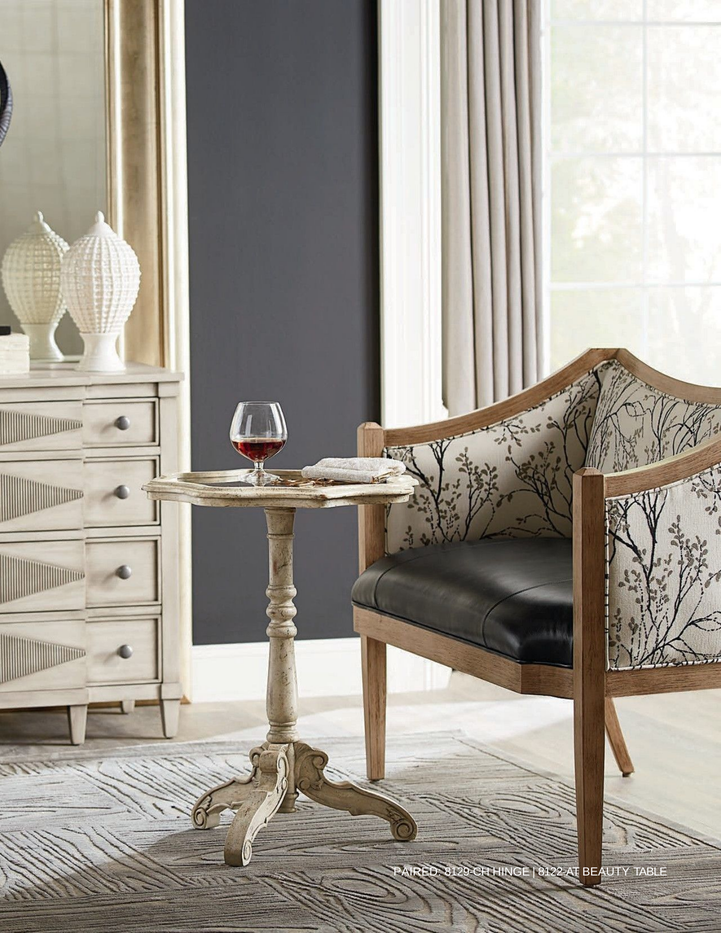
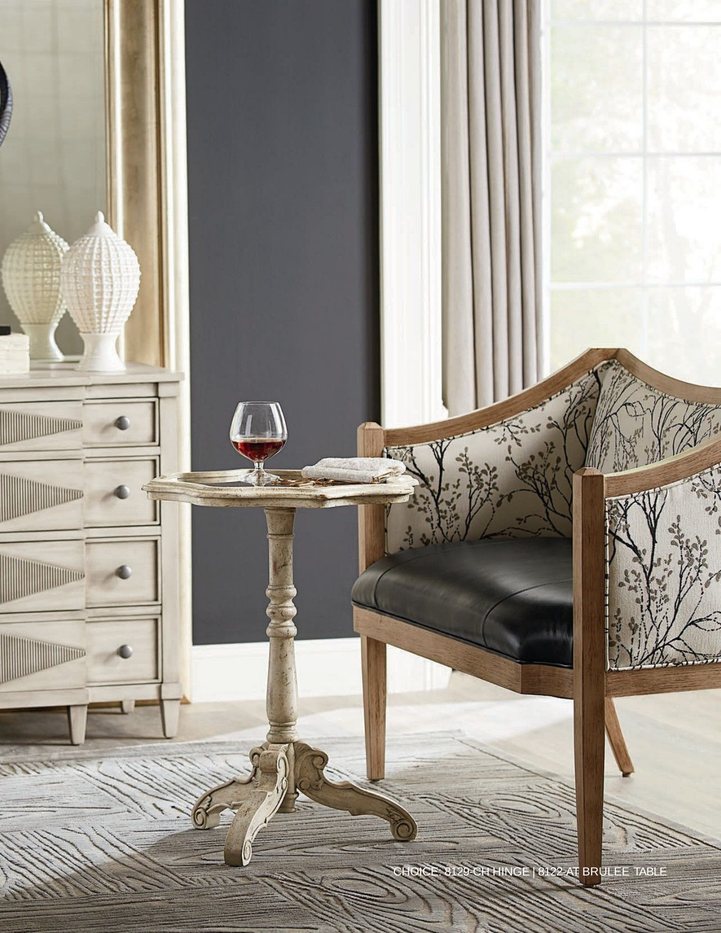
PAIRED: PAIRED -> CHOICE
BEAUTY: BEAUTY -> BRULEE
